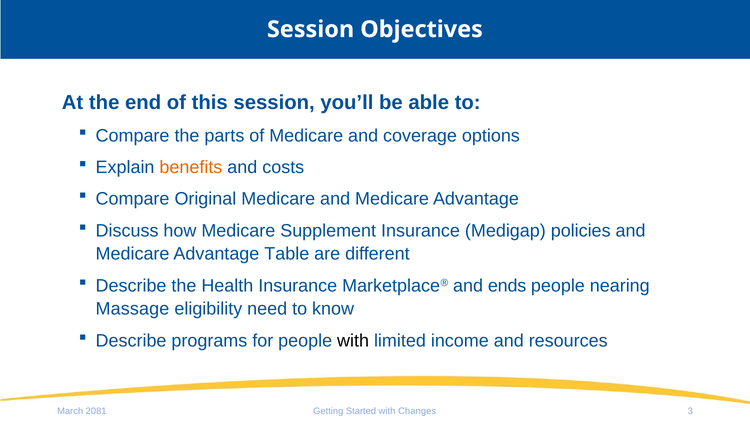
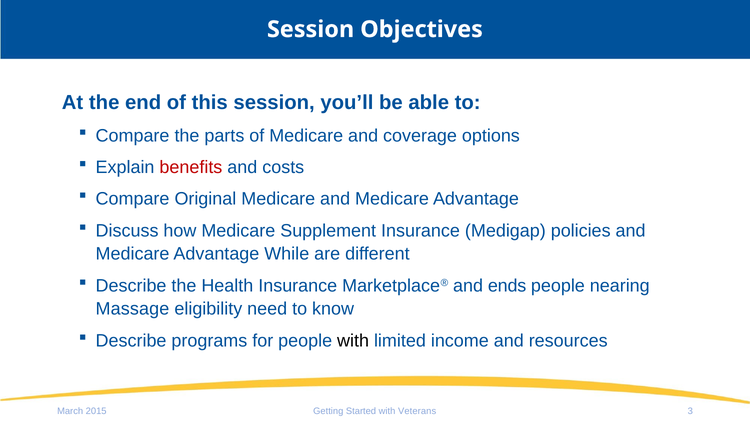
benefits colour: orange -> red
Table: Table -> While
2081: 2081 -> 2015
Changes: Changes -> Veterans
